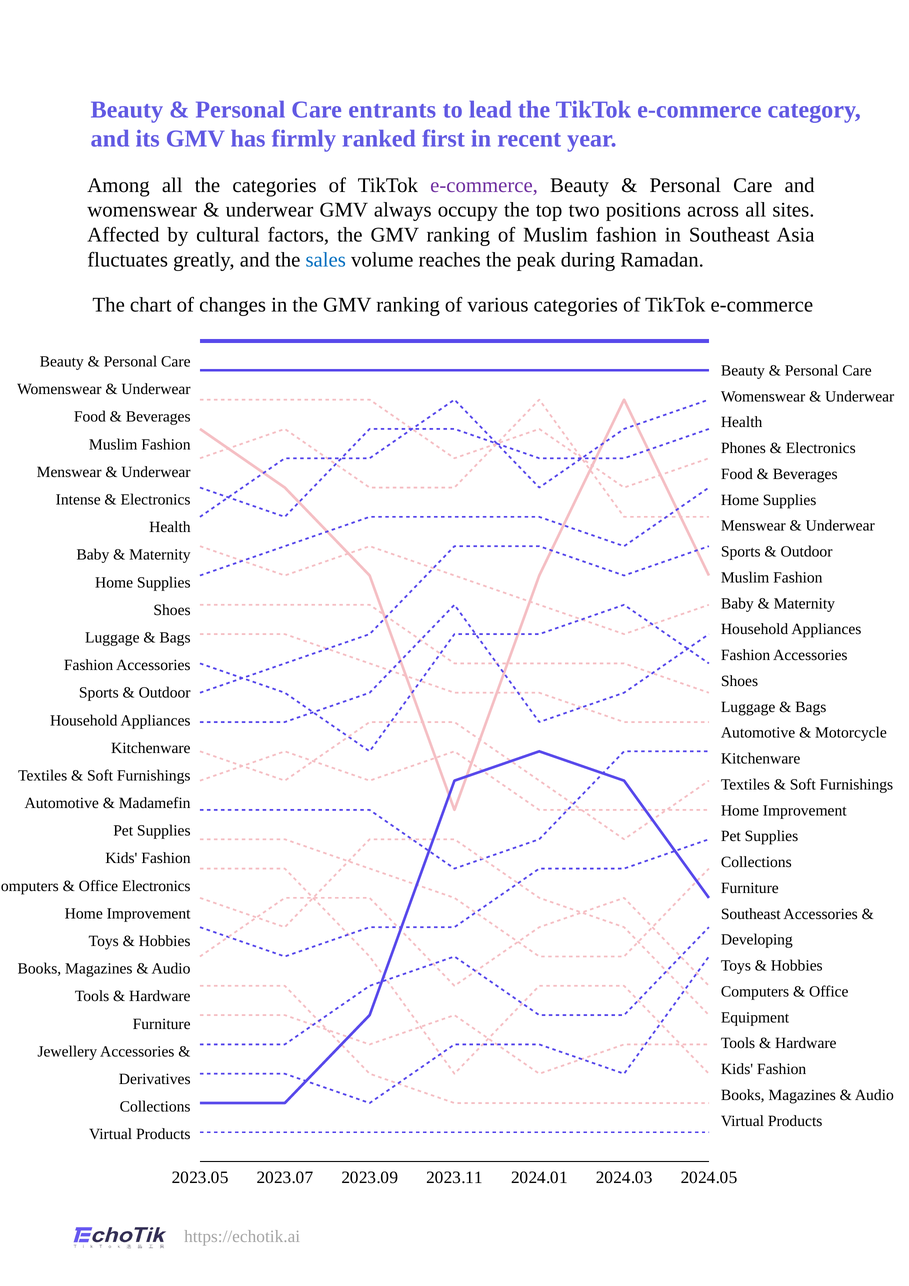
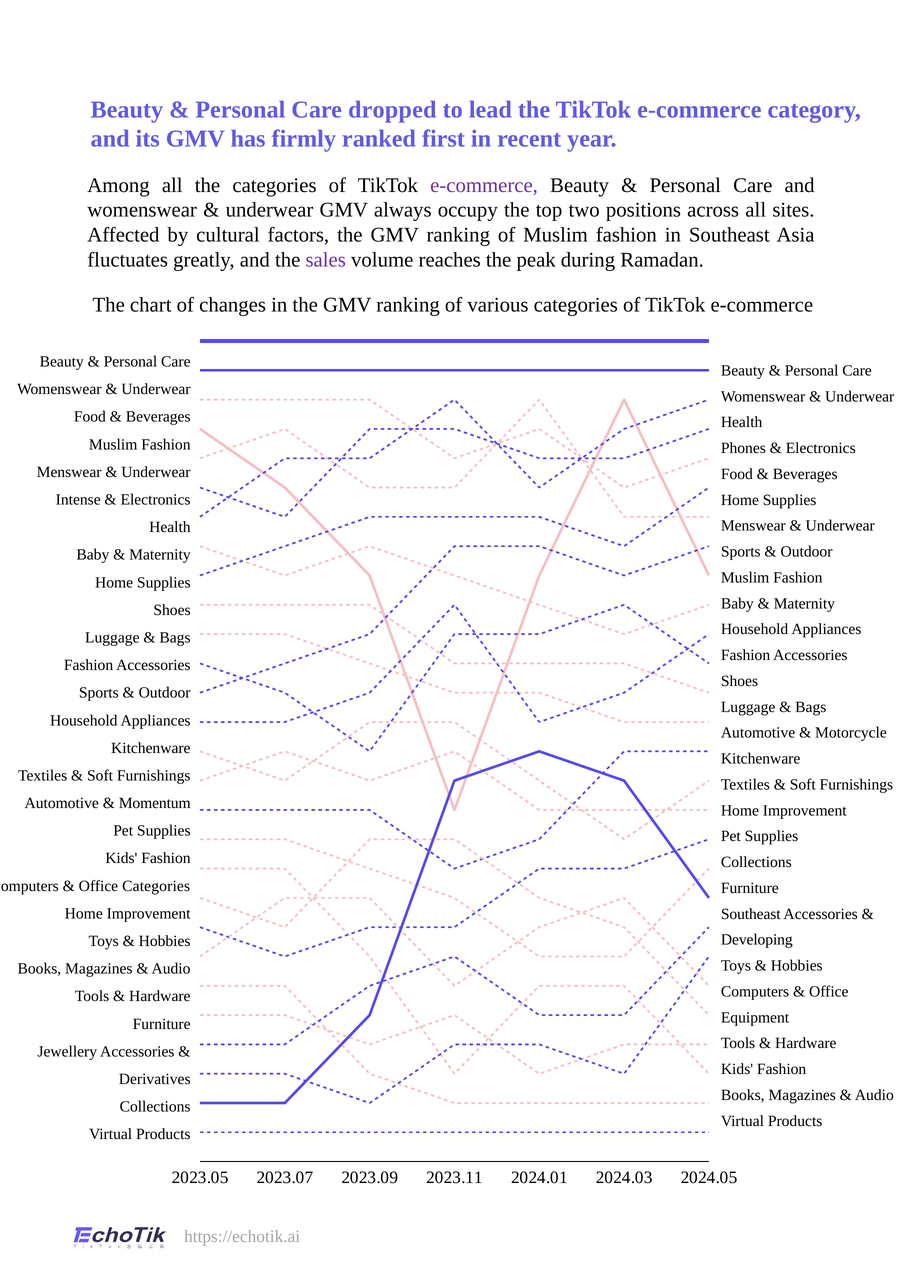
entrants: entrants -> dropped
sales colour: blue -> purple
Madamefin: Madamefin -> Momentum
Office Electronics: Electronics -> Categories
